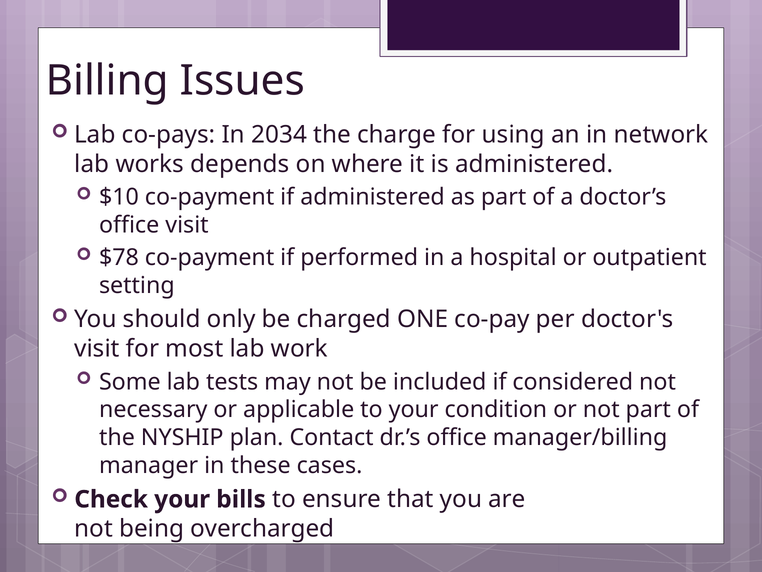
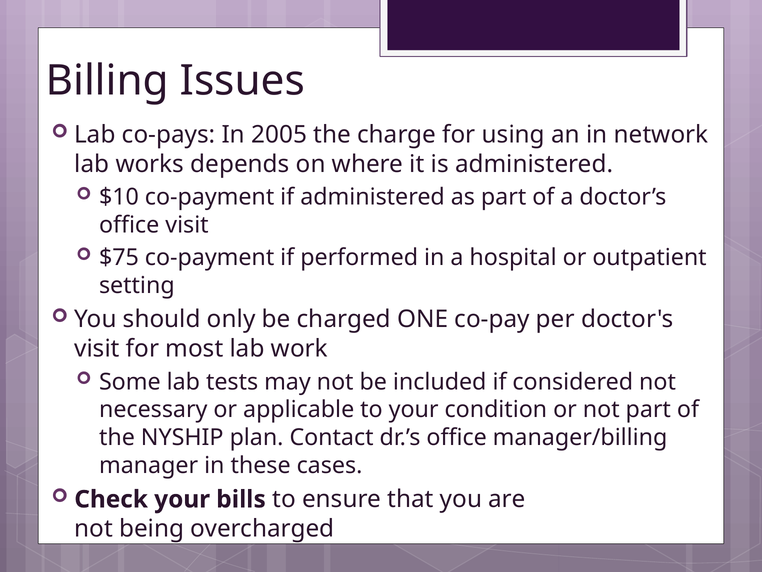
2034: 2034 -> 2005
$78: $78 -> $75
